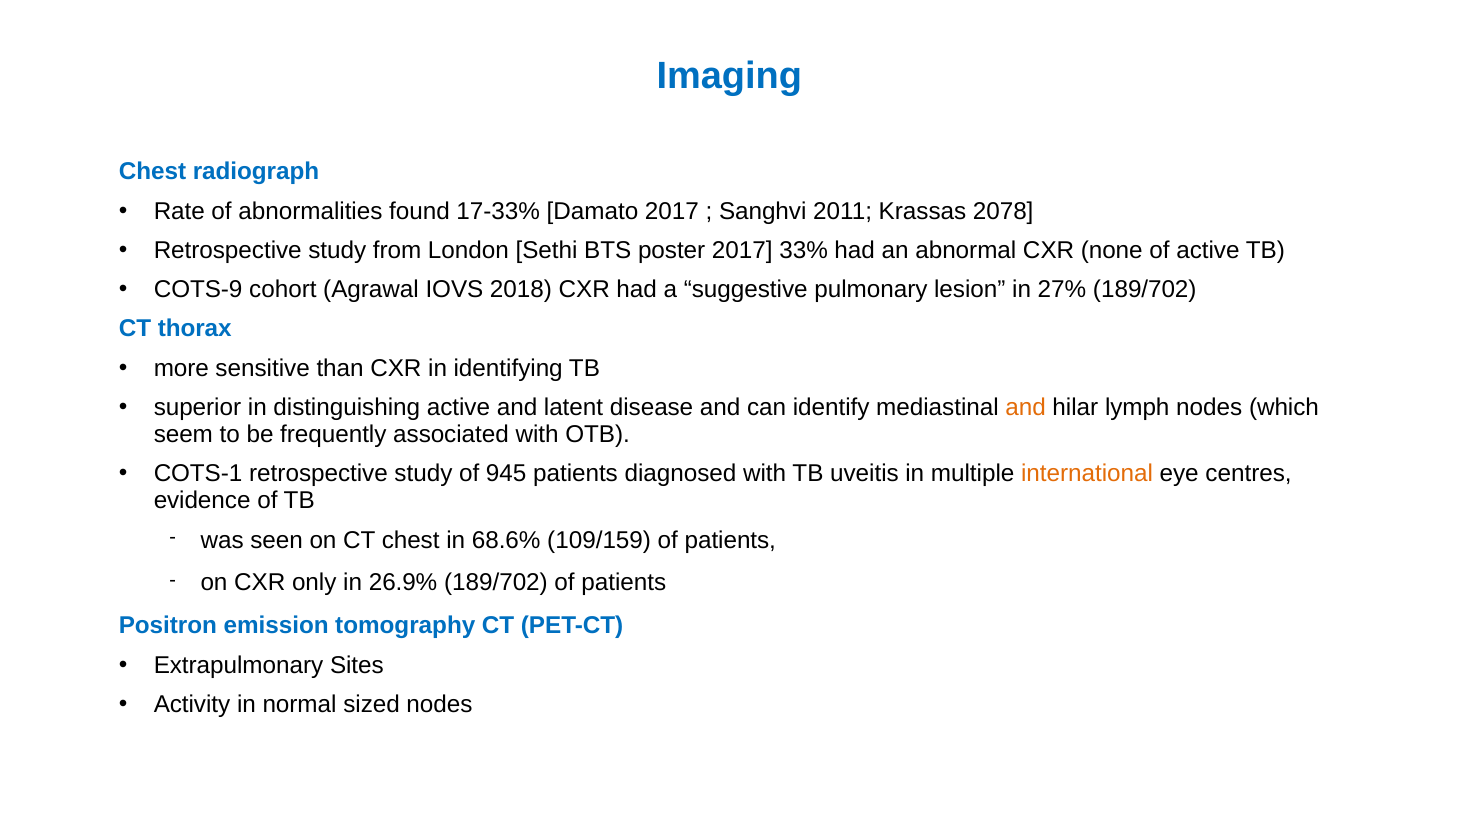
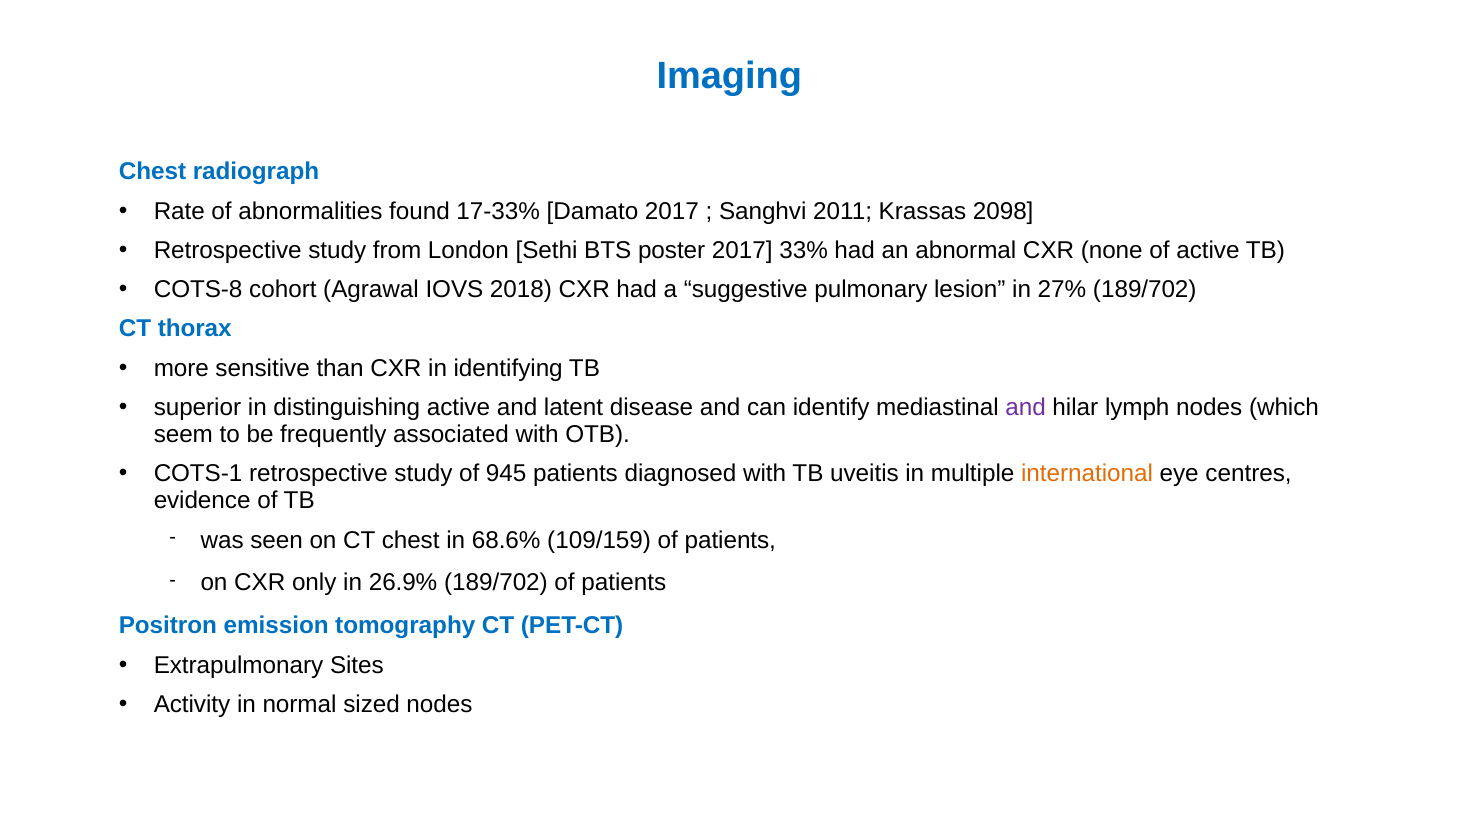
2078: 2078 -> 2098
COTS-9: COTS-9 -> COTS-8
and at (1026, 407) colour: orange -> purple
